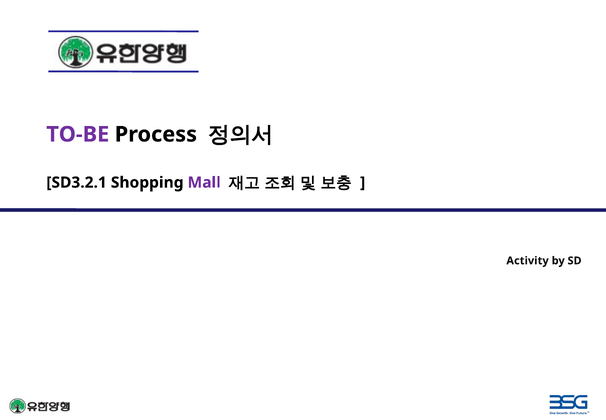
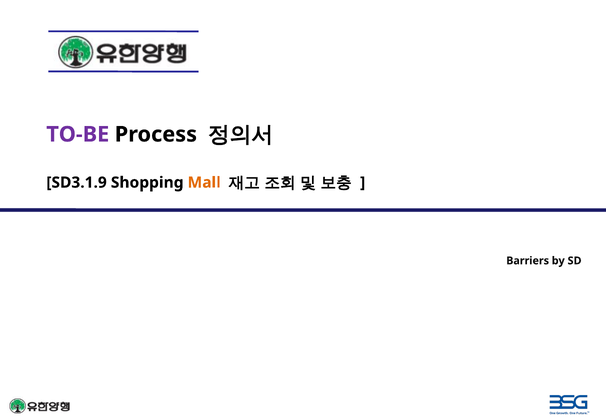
SD3.2.1: SD3.2.1 -> SD3.1.9
Mall colour: purple -> orange
Activity: Activity -> Barriers
